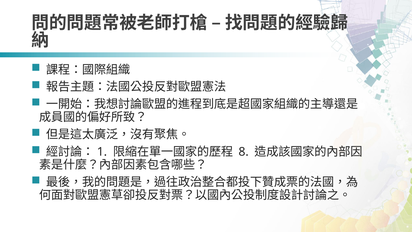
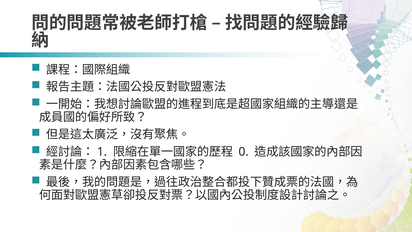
8: 8 -> 0
